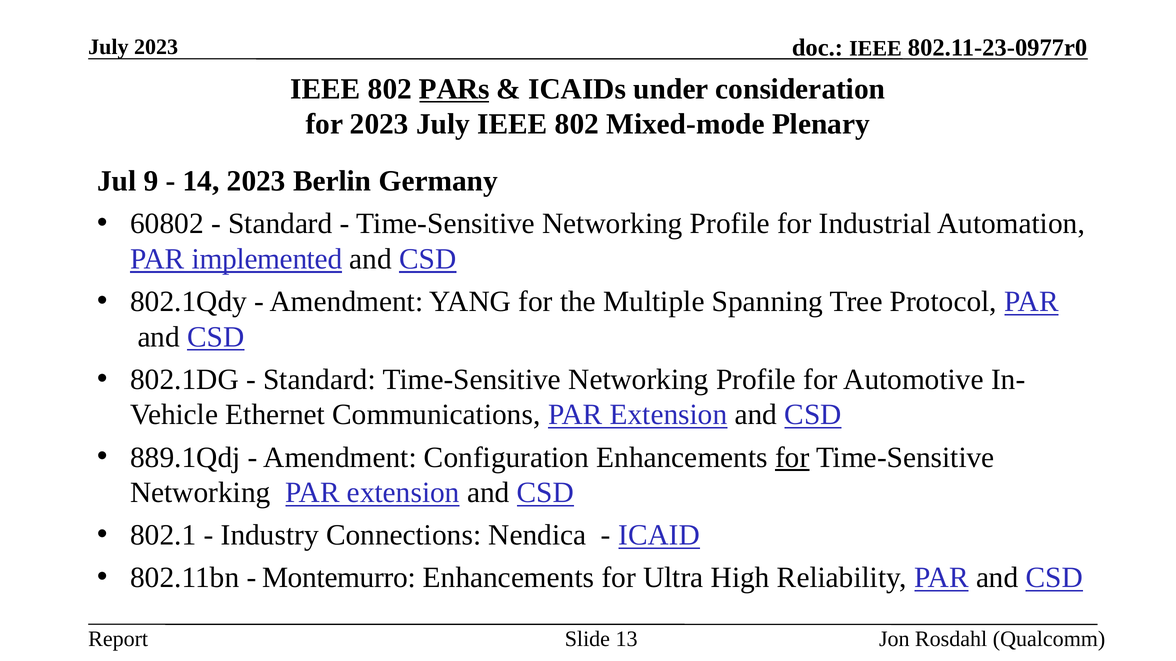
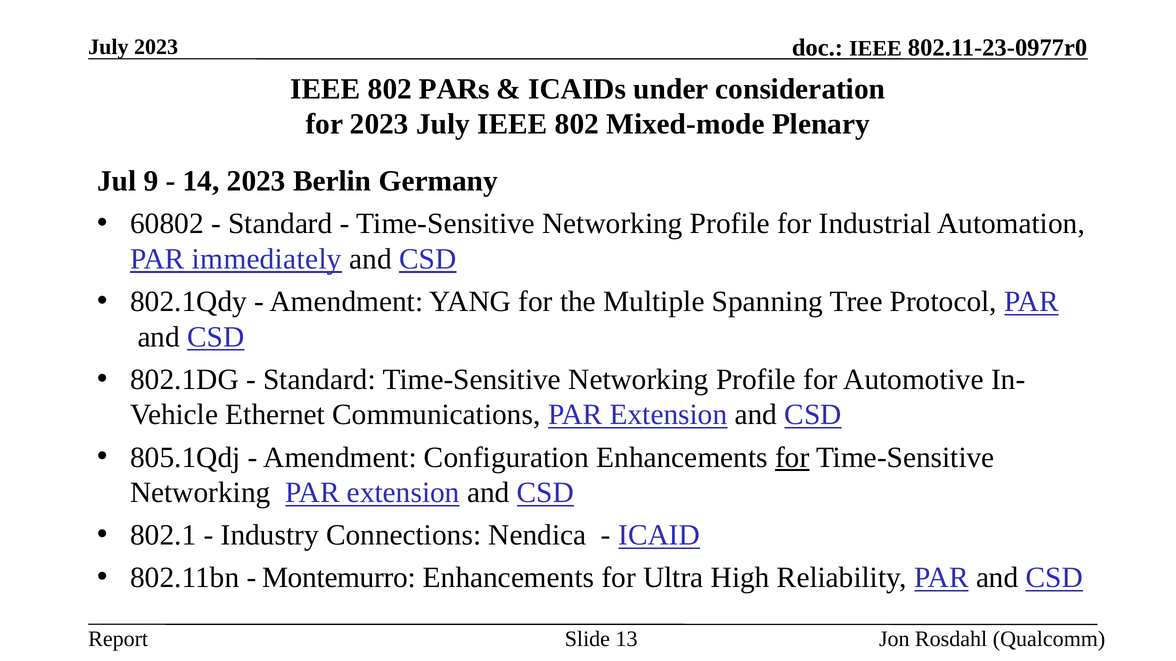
PARs underline: present -> none
implemented: implemented -> immediately
889.1Qdj: 889.1Qdj -> 805.1Qdj
